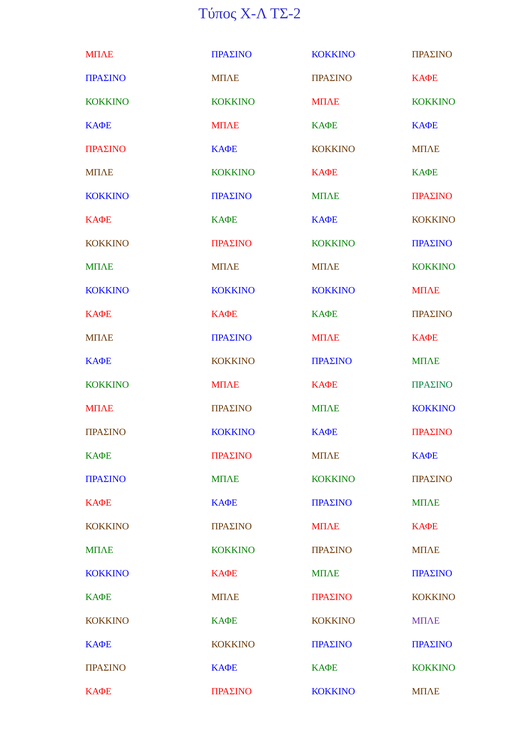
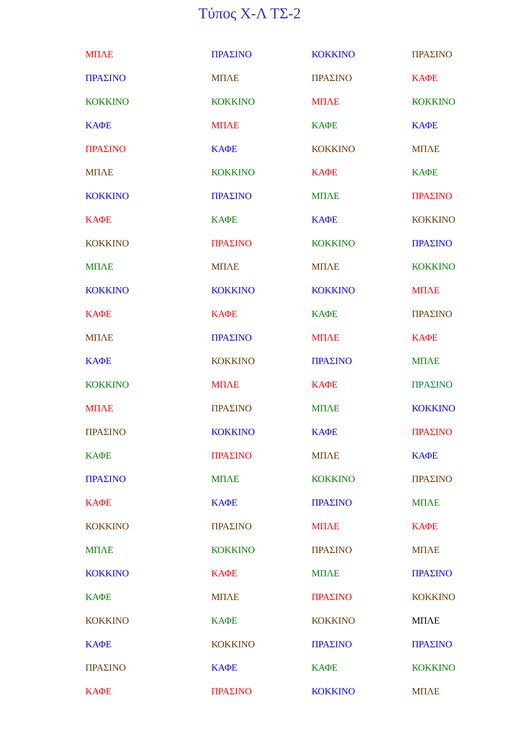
ΜΠΛΕ at (426, 621) colour: purple -> black
